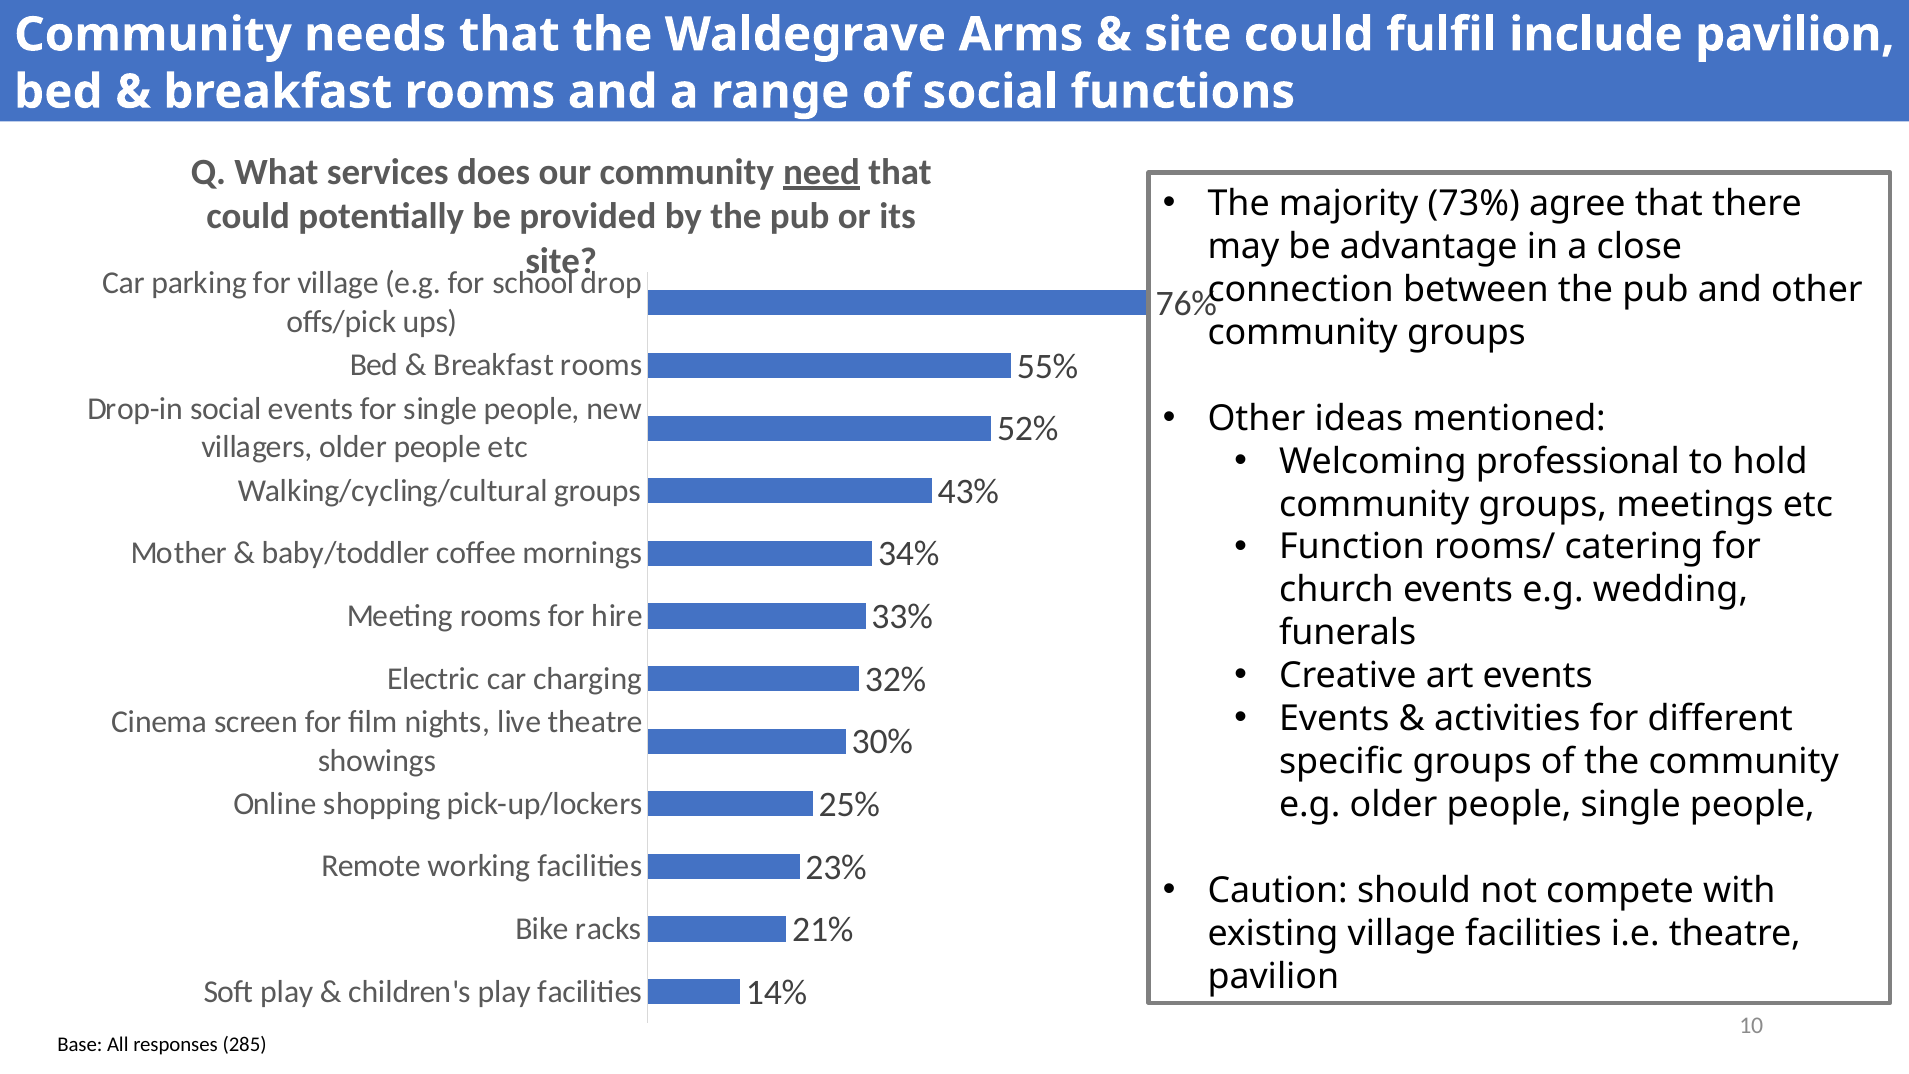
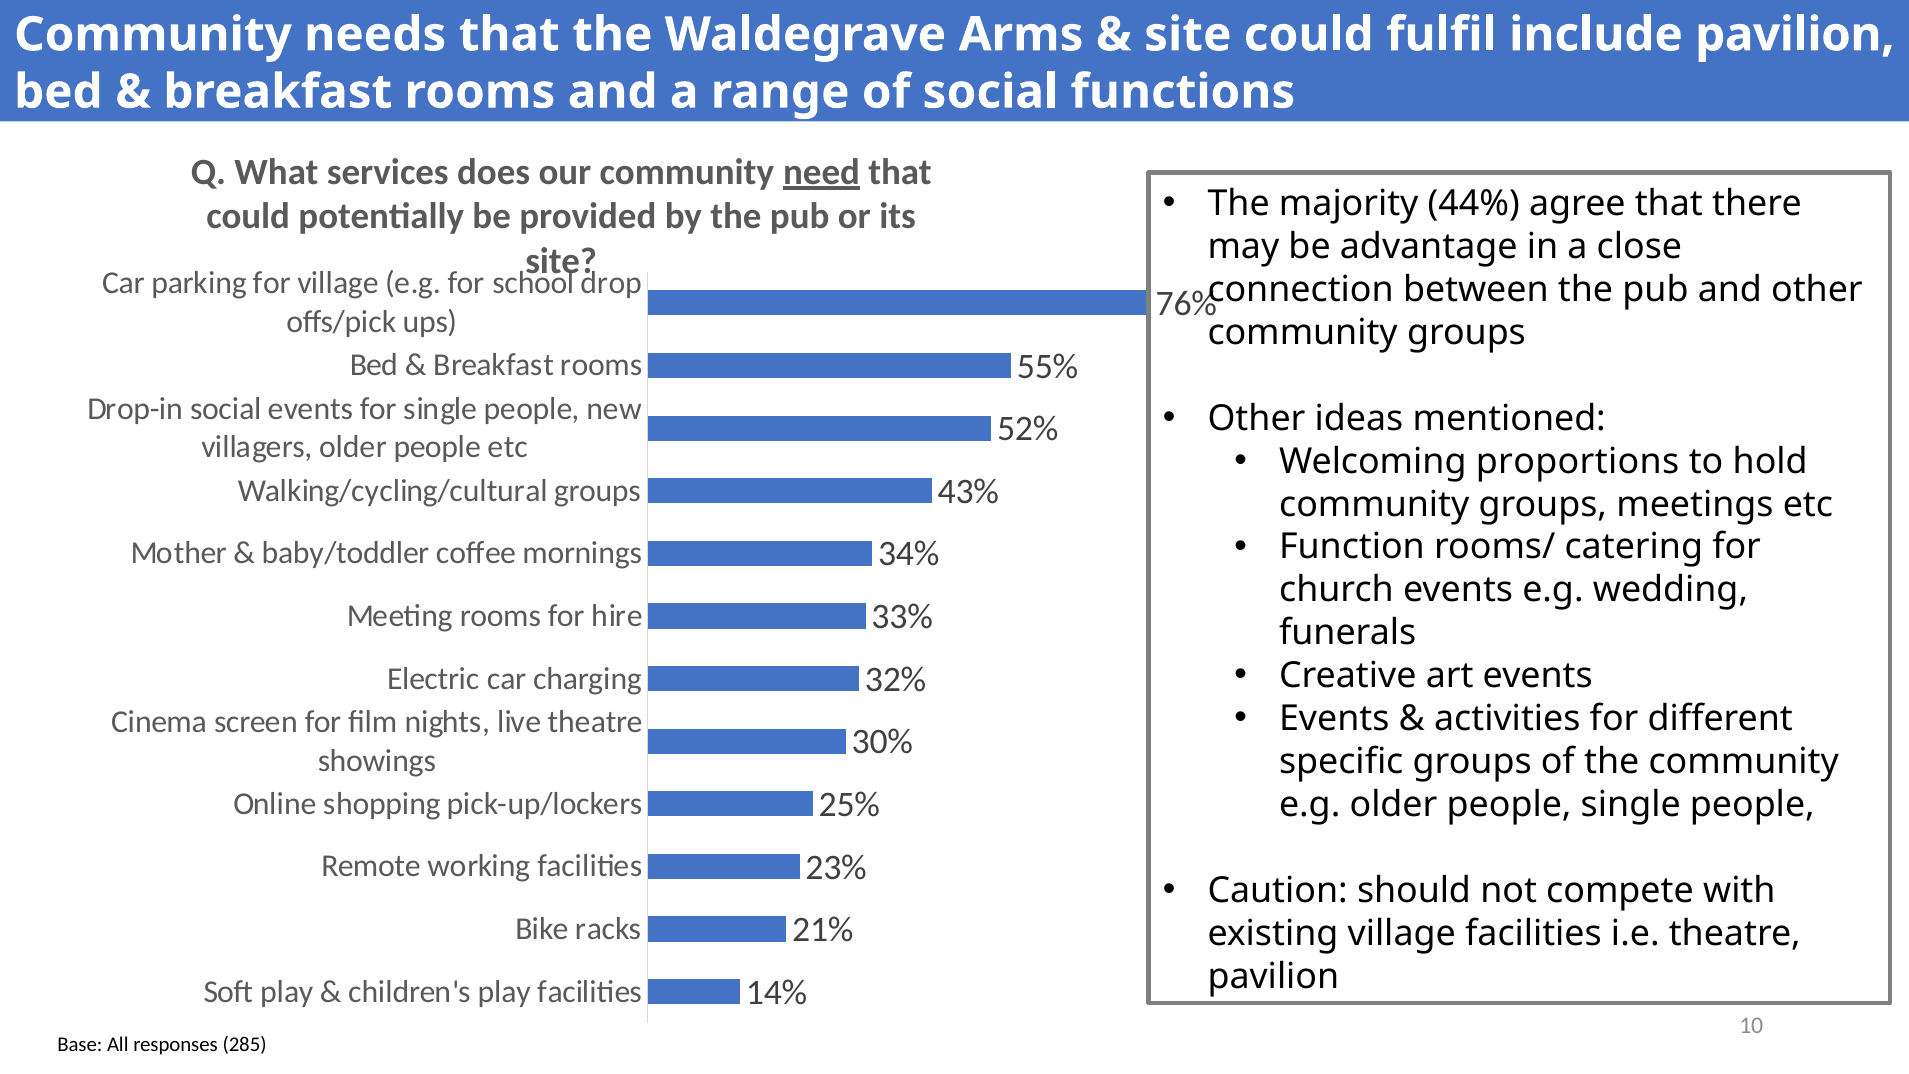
73%: 73% -> 44%
professional: professional -> proportions
